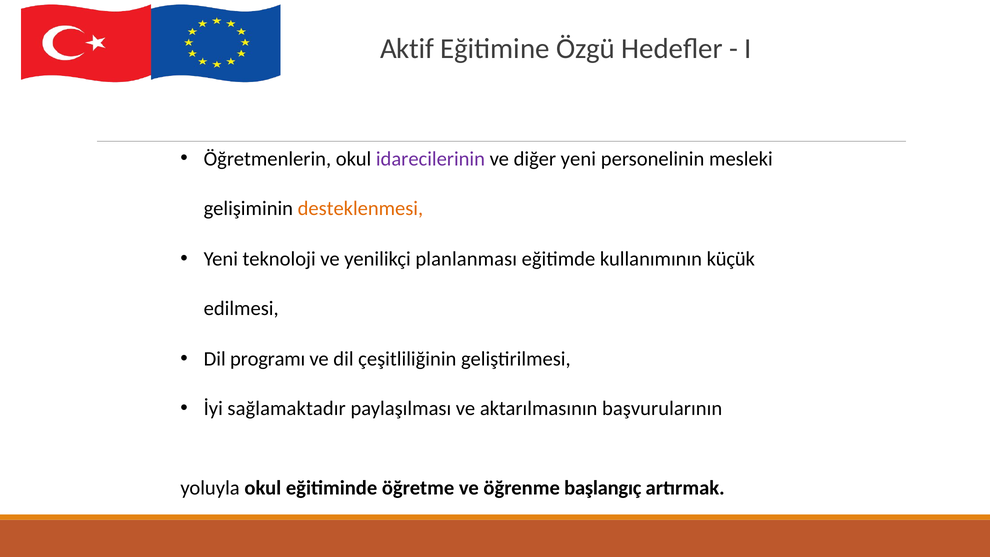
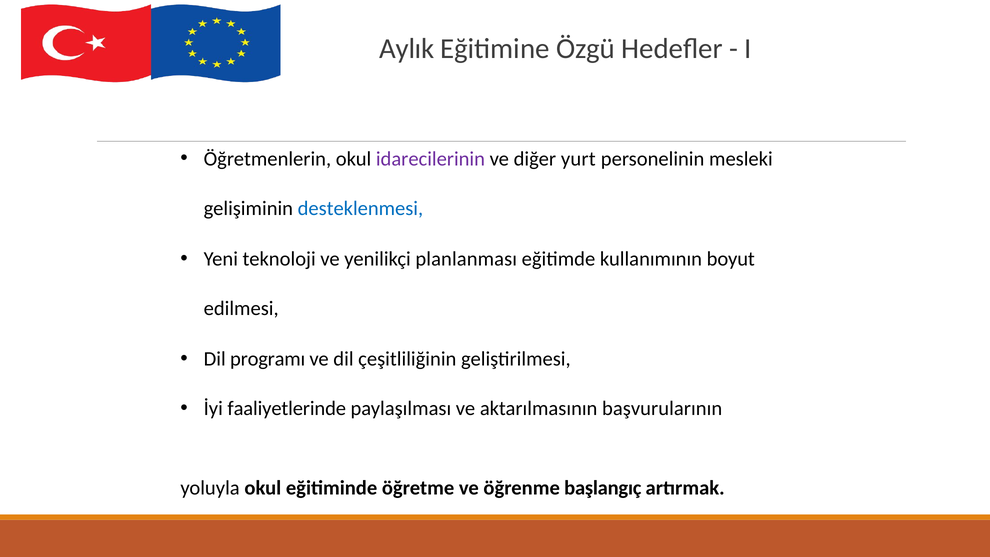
Aktif: Aktif -> Aylık
diğer yeni: yeni -> yurt
desteklenmesi colour: orange -> blue
küçük: küçük -> boyut
sağlamaktadır: sağlamaktadır -> faaliyetlerinde
